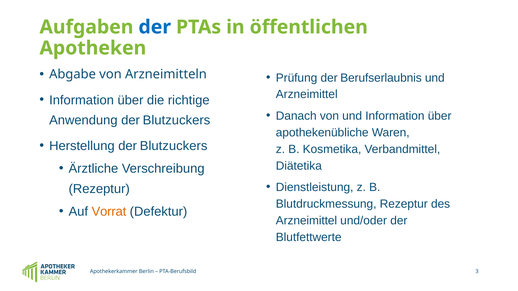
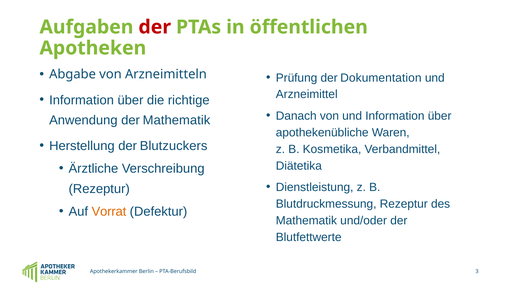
der at (155, 27) colour: blue -> red
Berufserlaubnis: Berufserlaubnis -> Dokumentation
Anwendung der Blutzuckers: Blutzuckers -> Mathematik
Arzneimittel at (306, 221): Arzneimittel -> Mathematik
